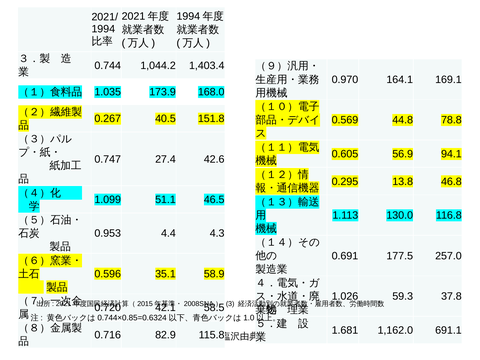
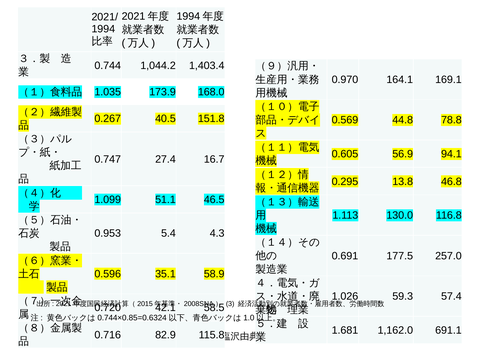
42.6: 42.6 -> 16.7
4.4: 4.4 -> 5.4
37.8: 37.8 -> 57.4
